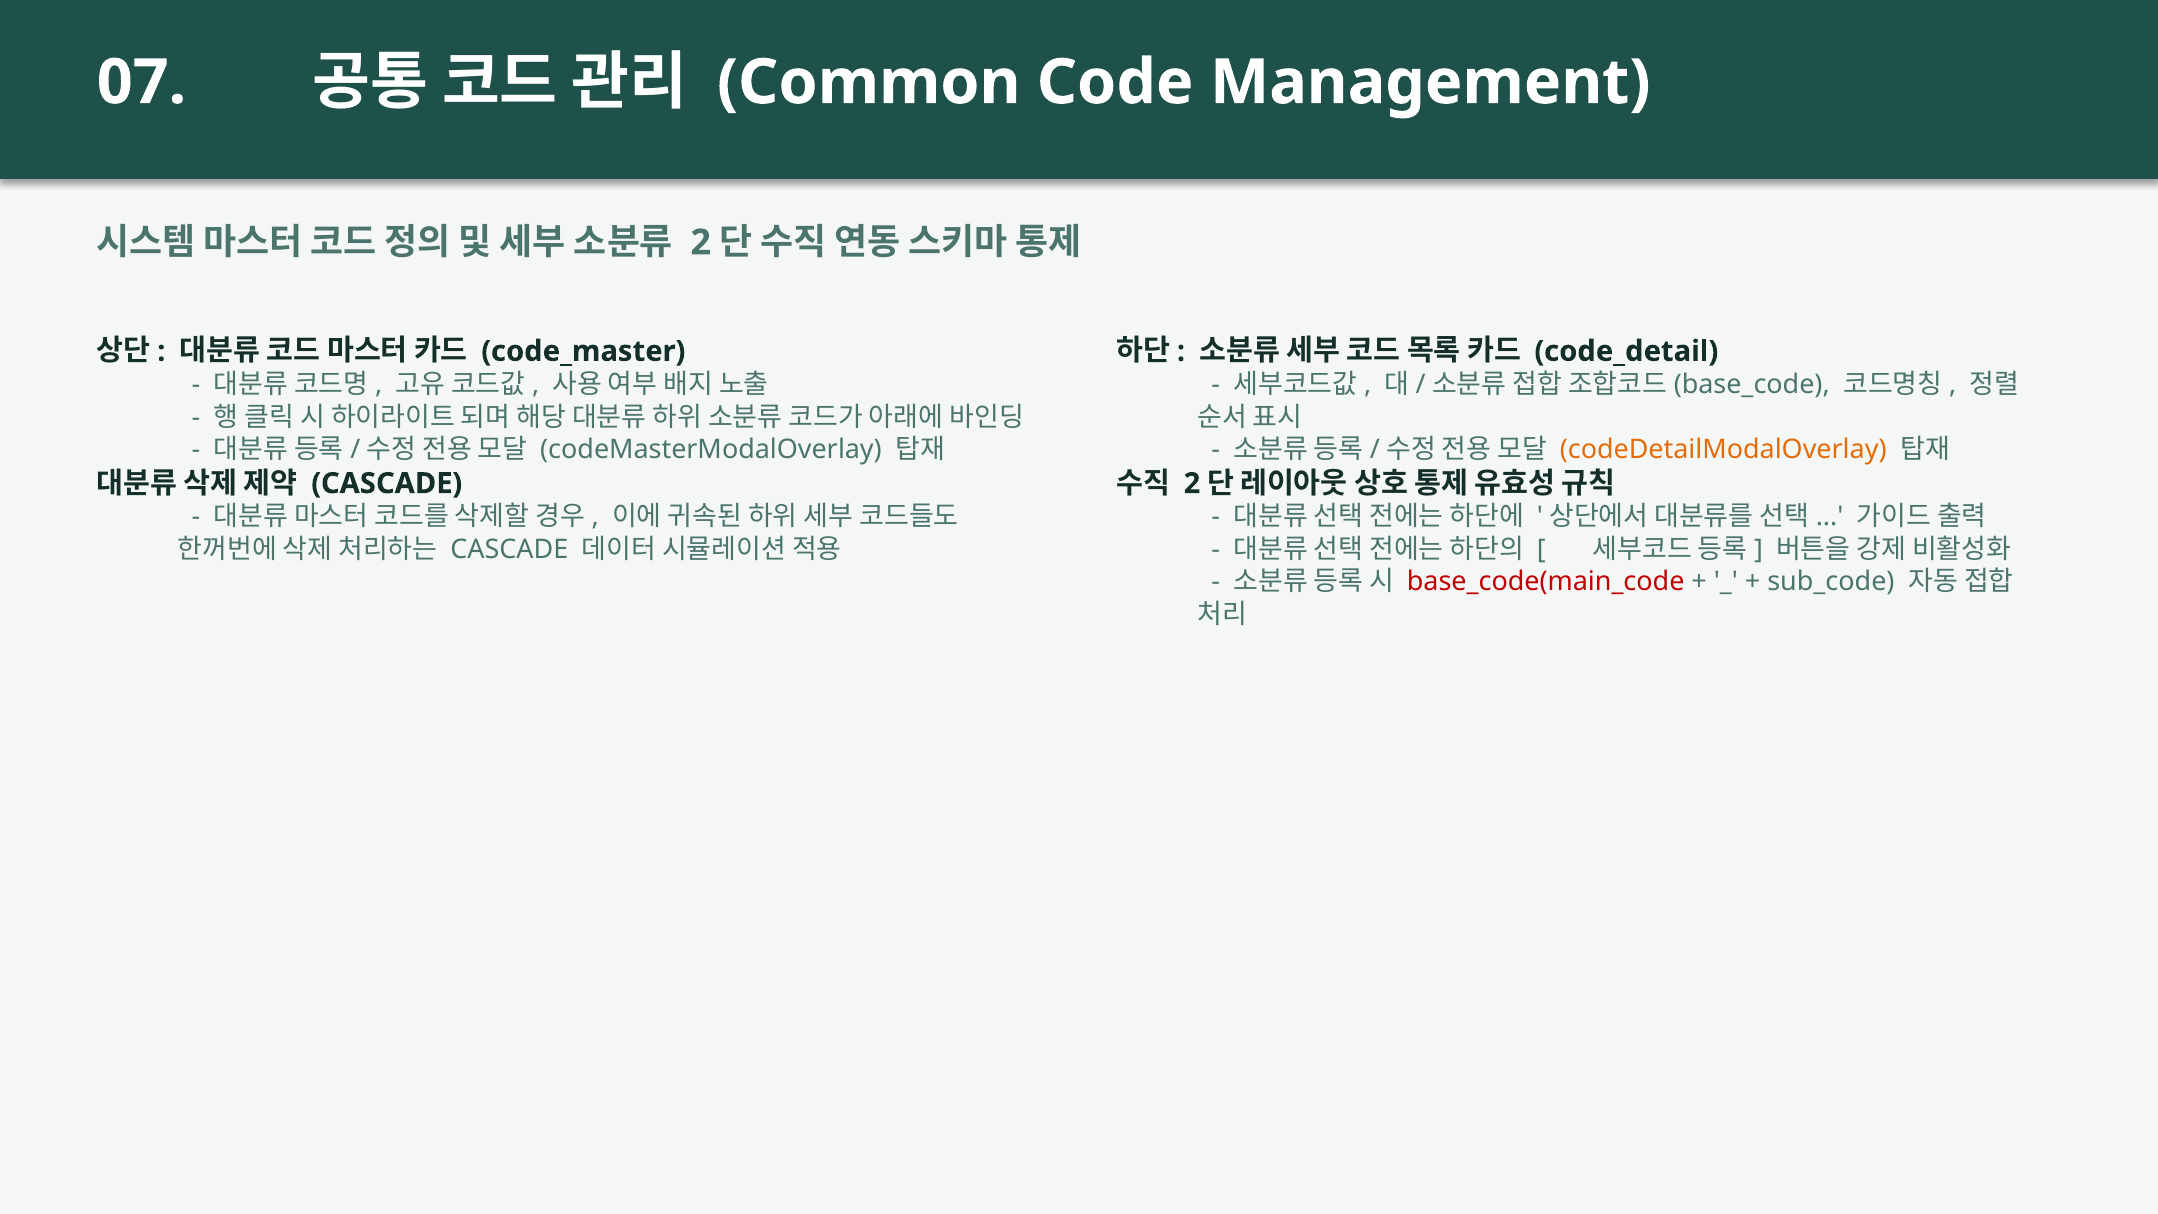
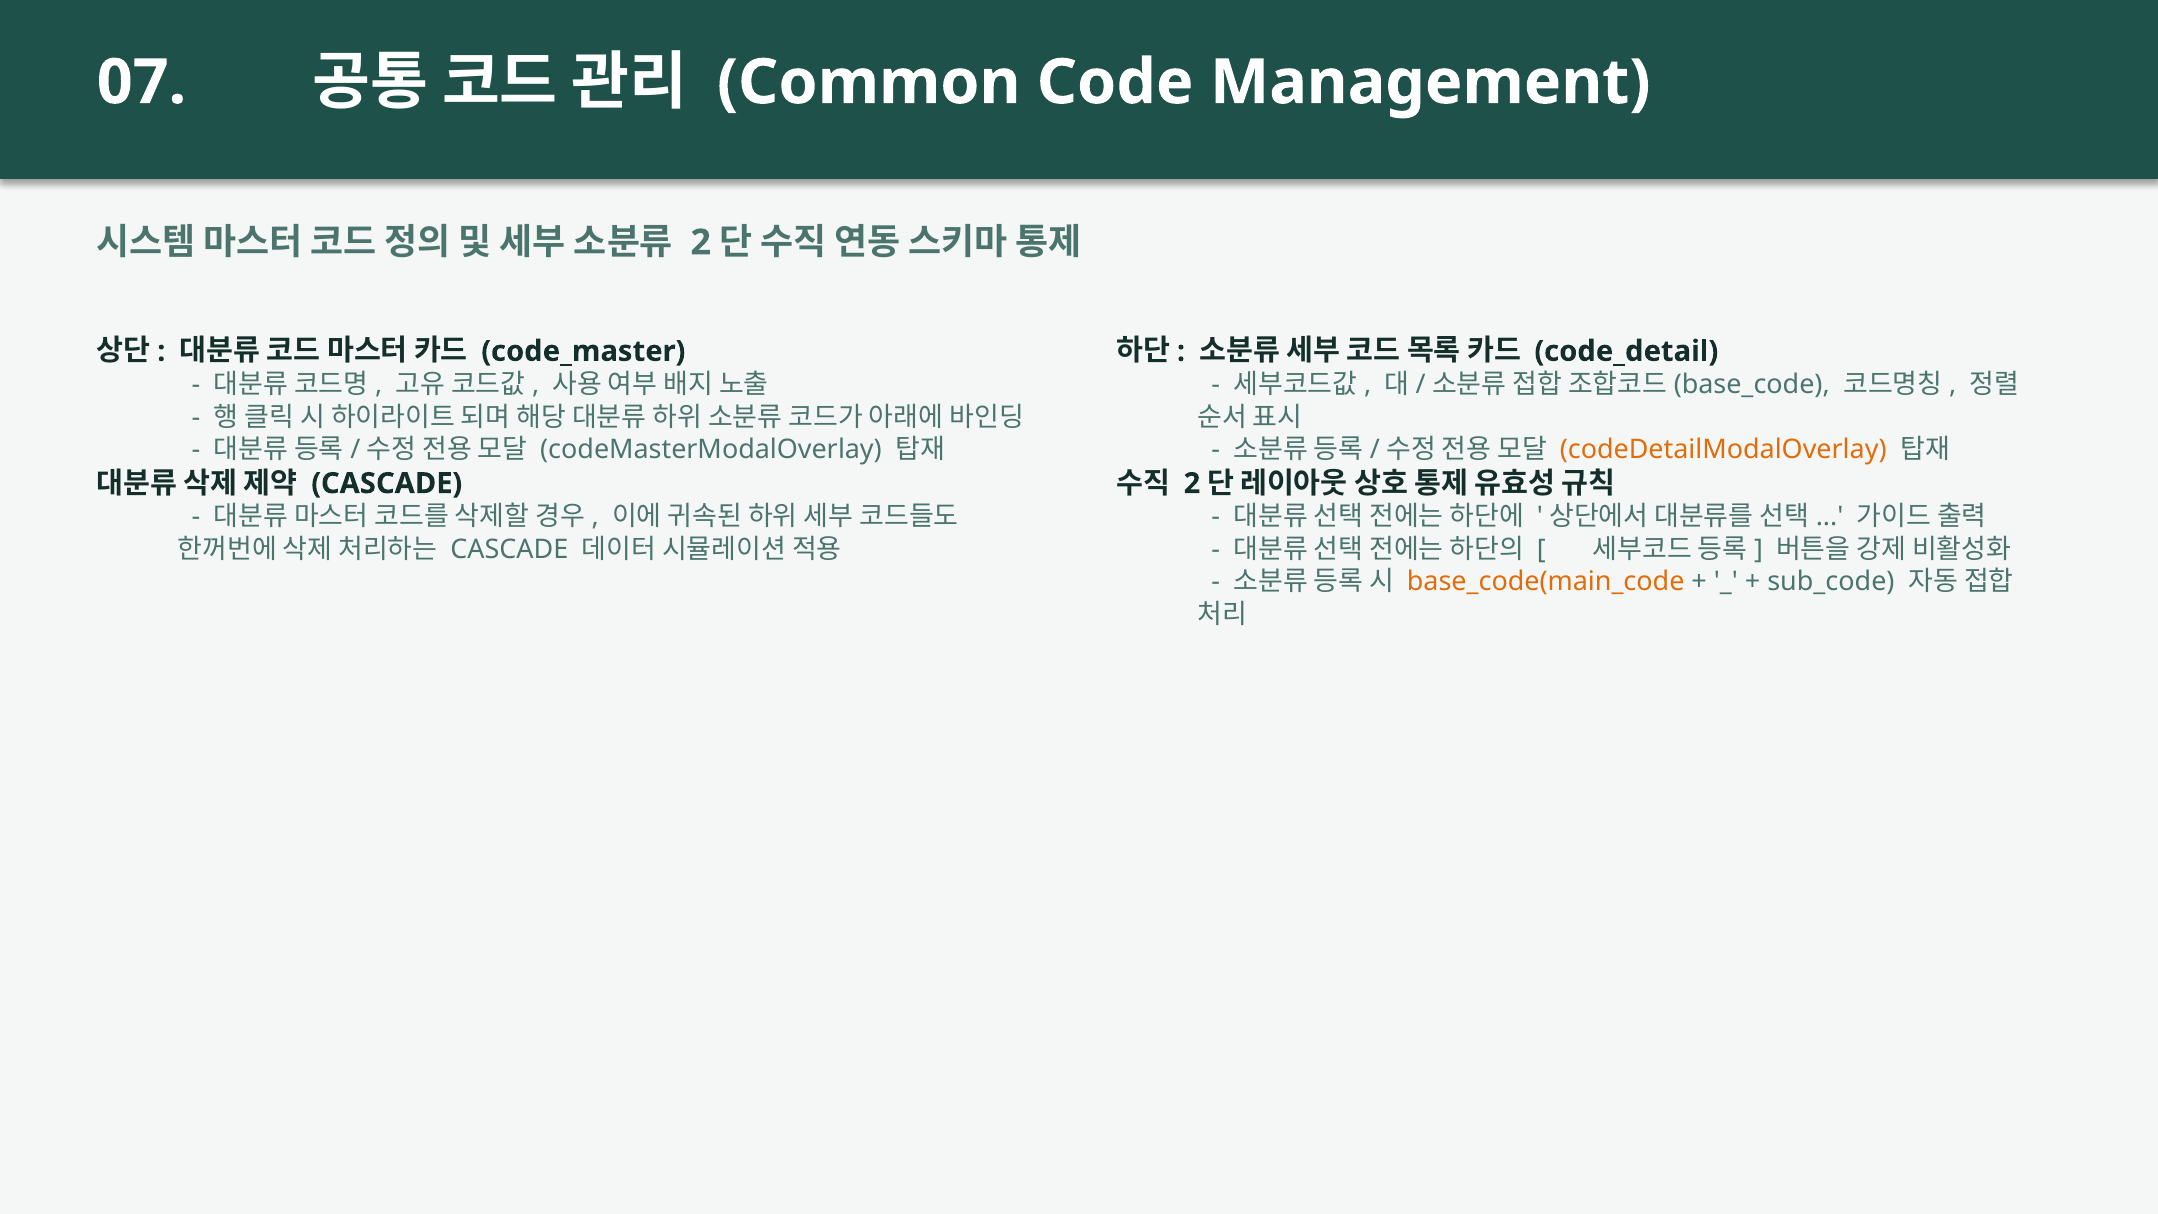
base_code(main_code colour: red -> orange
